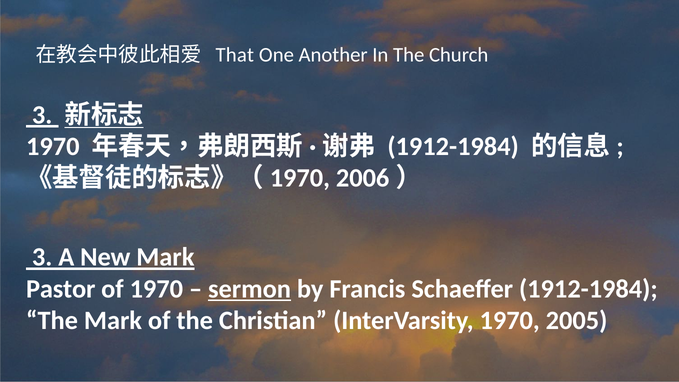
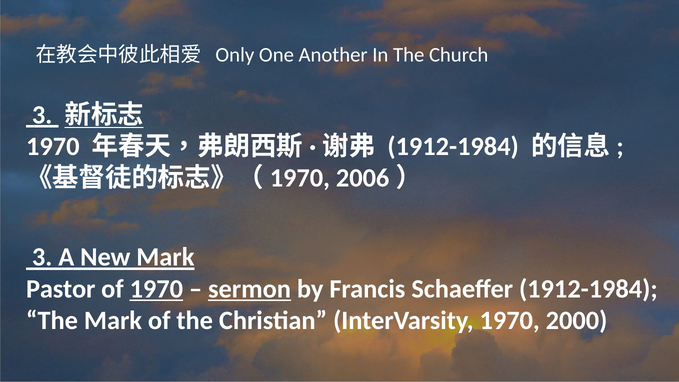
That: That -> Only
1970 at (156, 289) underline: none -> present
2005: 2005 -> 2000
